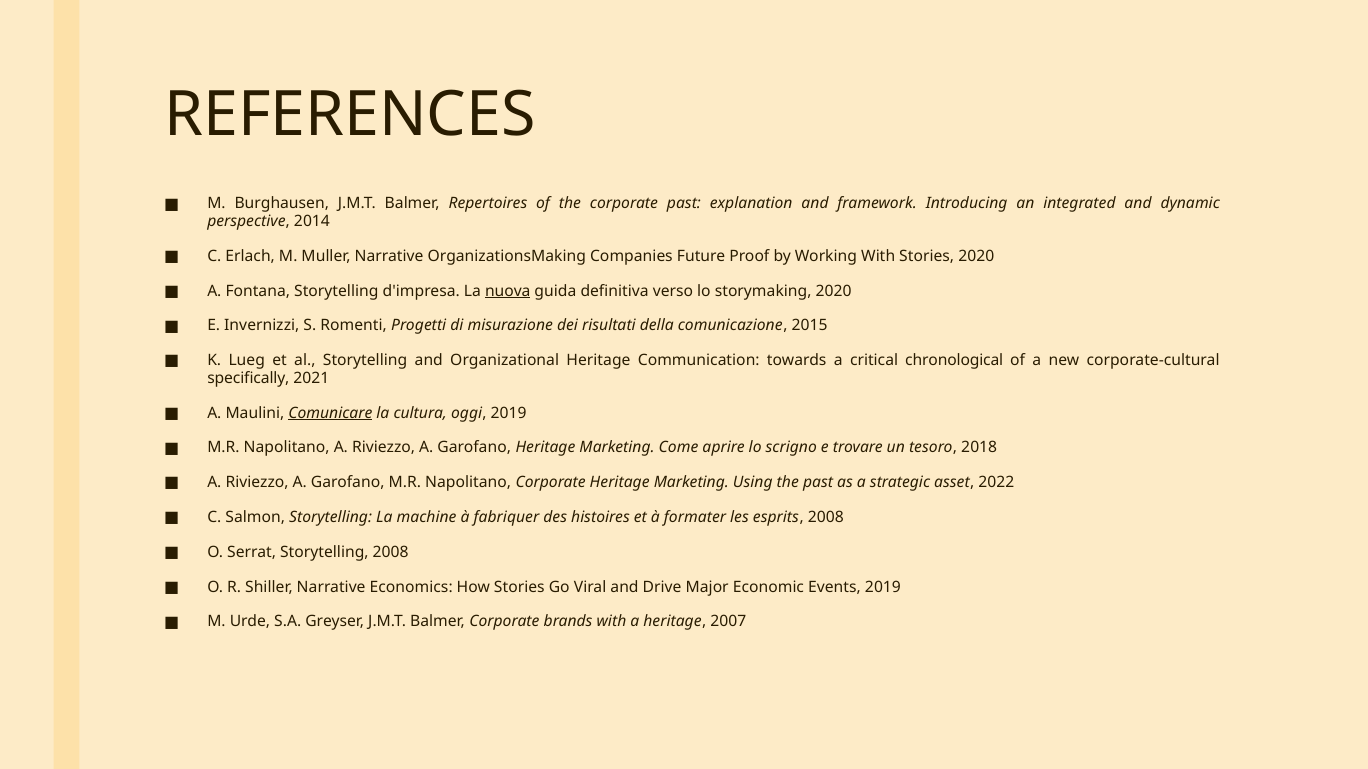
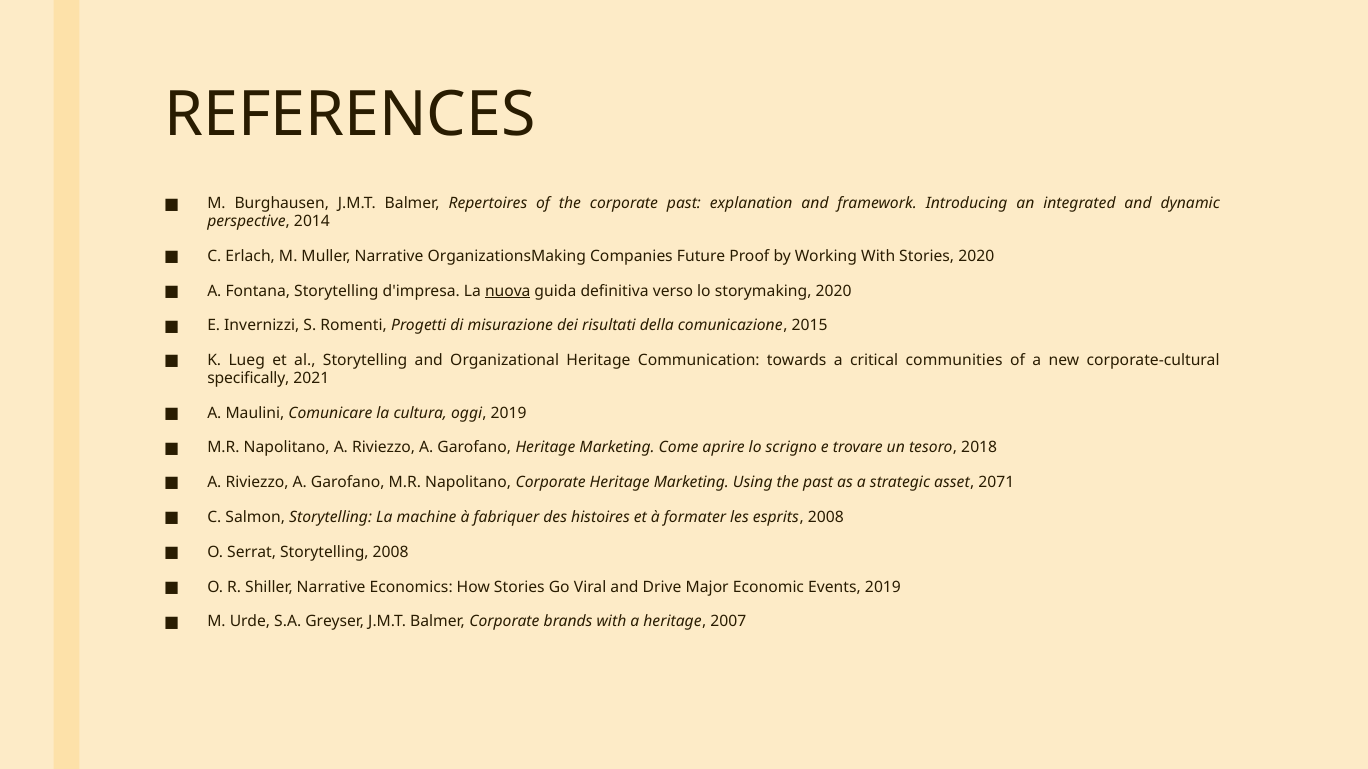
chronological: chronological -> communities
Comunicare underline: present -> none
2022: 2022 -> 2071
